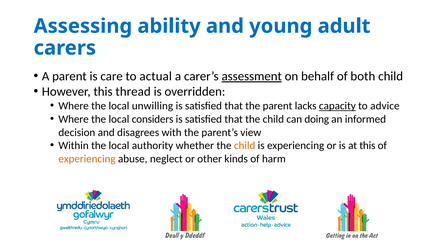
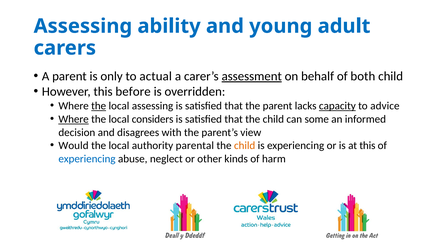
care: care -> only
thread: thread -> before
the at (99, 106) underline: none -> present
local unwilling: unwilling -> assessing
Where at (74, 119) underline: none -> present
doing: doing -> some
Within: Within -> Would
whether: whether -> parental
experiencing at (87, 159) colour: orange -> blue
